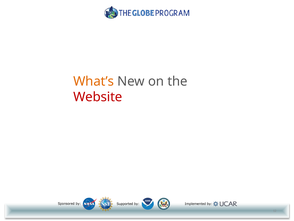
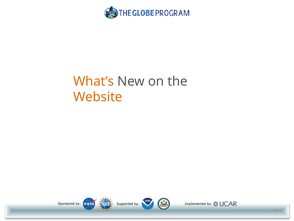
Website colour: red -> orange
